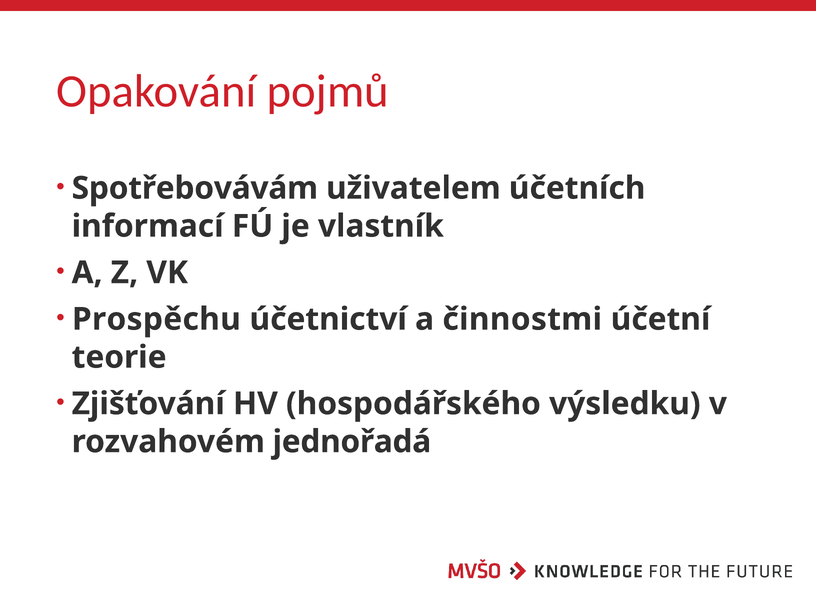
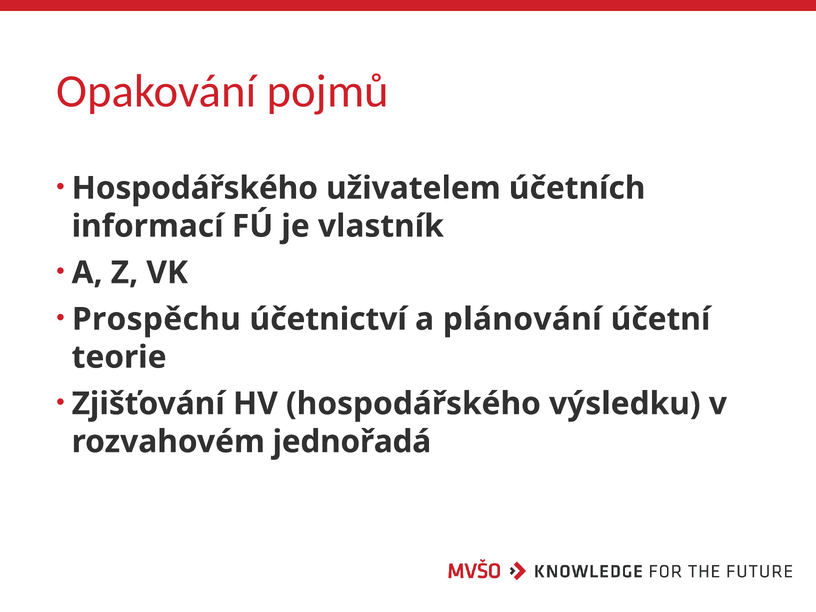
Spotřebovávám at (195, 188): Spotřebovávám -> Hospodářského
činnostmi: činnostmi -> plánování
